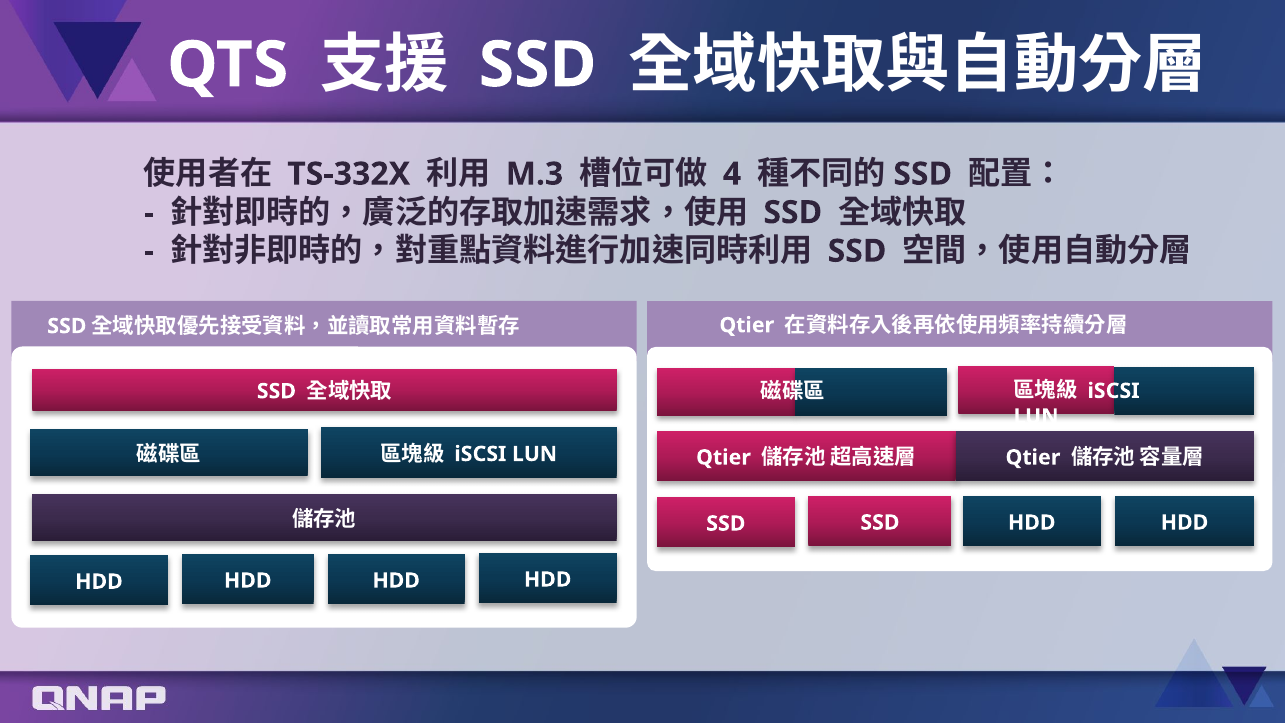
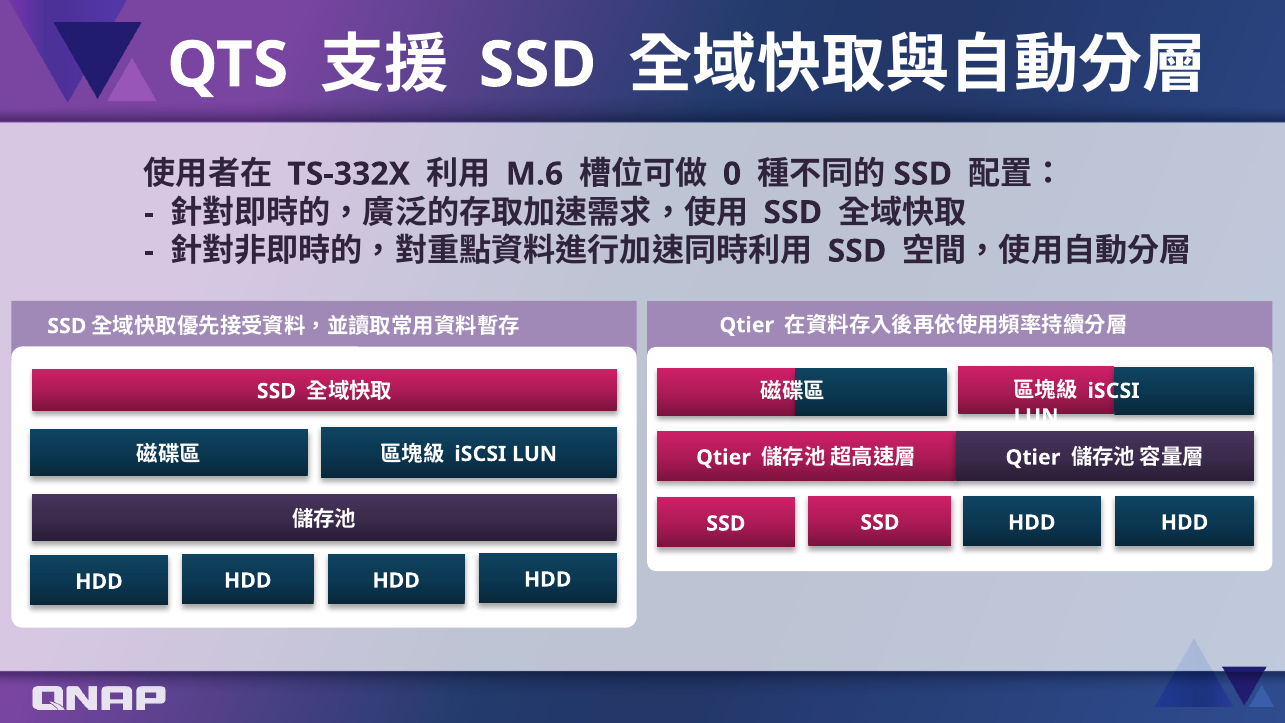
M.3: M.3 -> M.6
4: 4 -> 0
